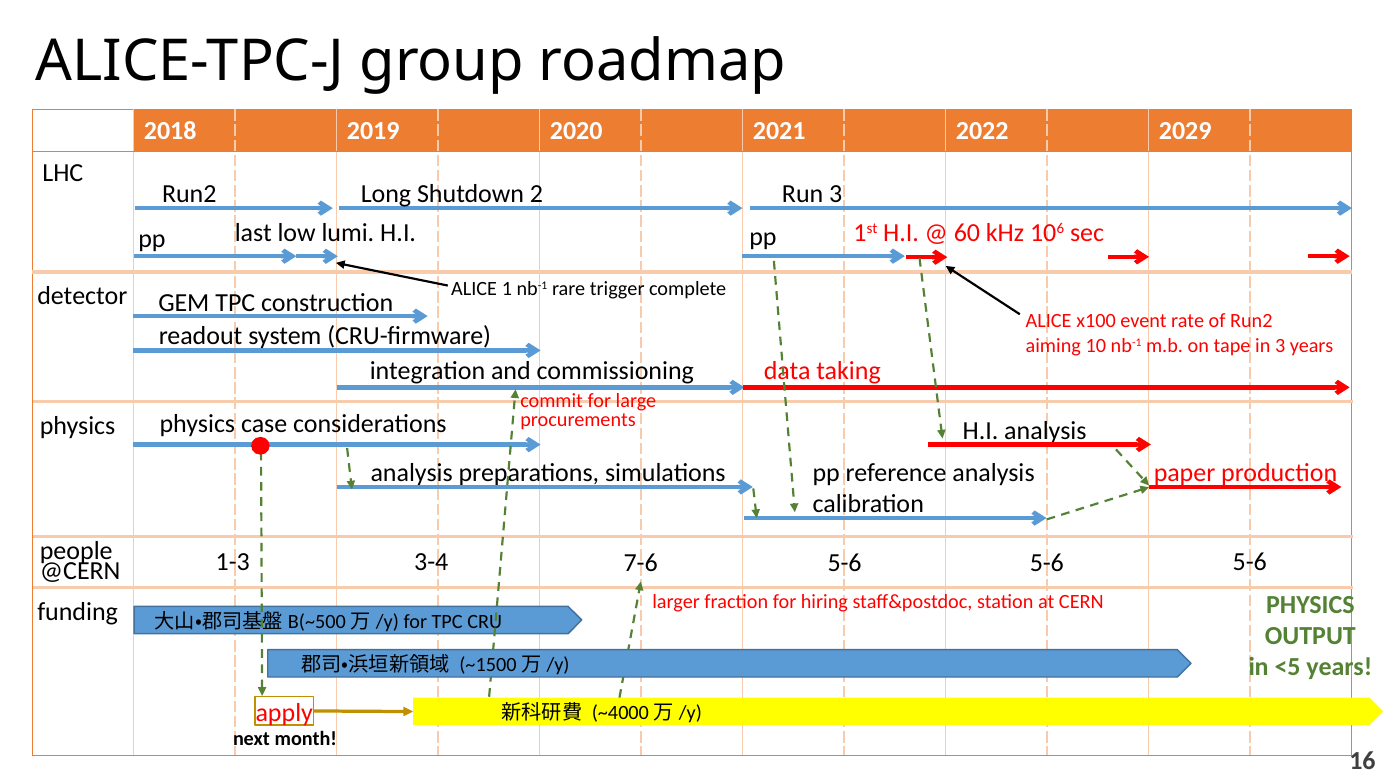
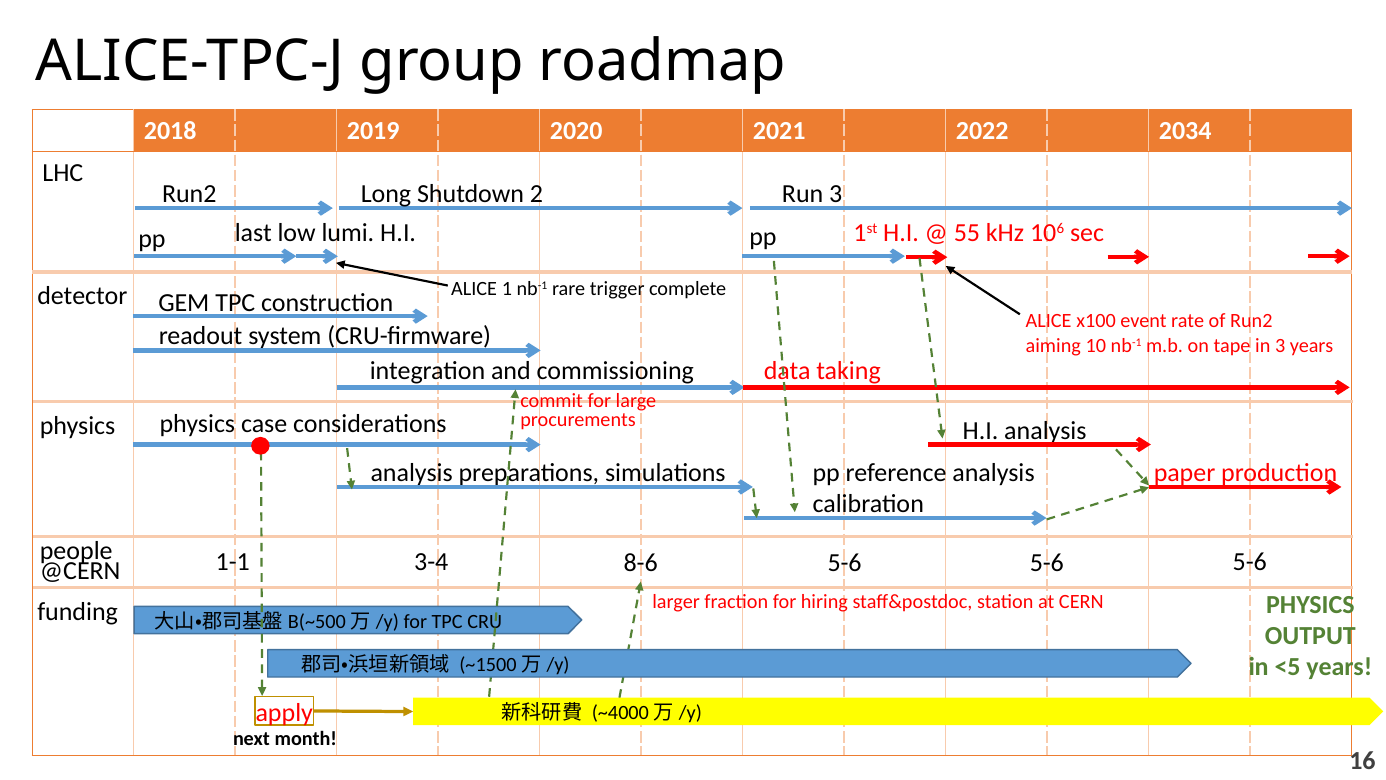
2029: 2029 -> 2034
60: 60 -> 55
1-3: 1-3 -> 1-1
7-6: 7-6 -> 8-6
